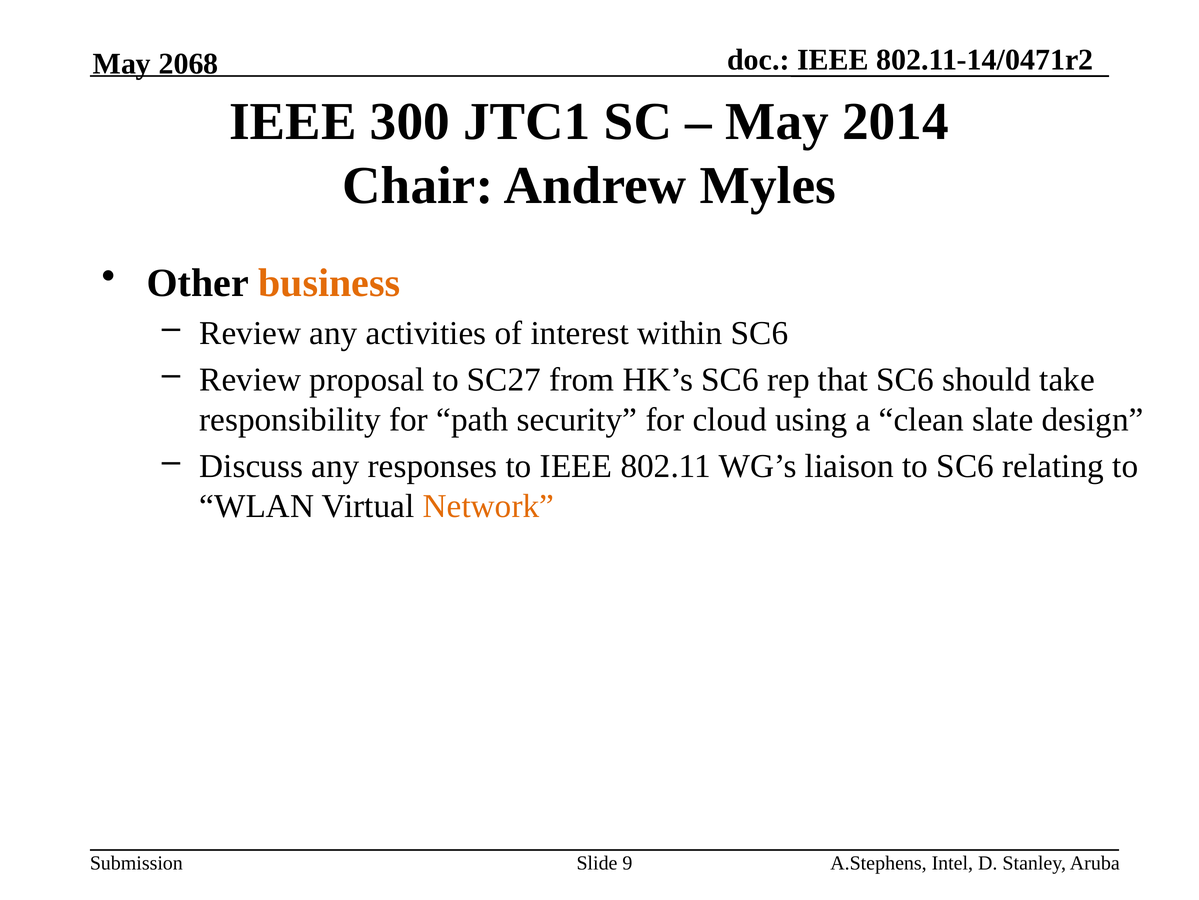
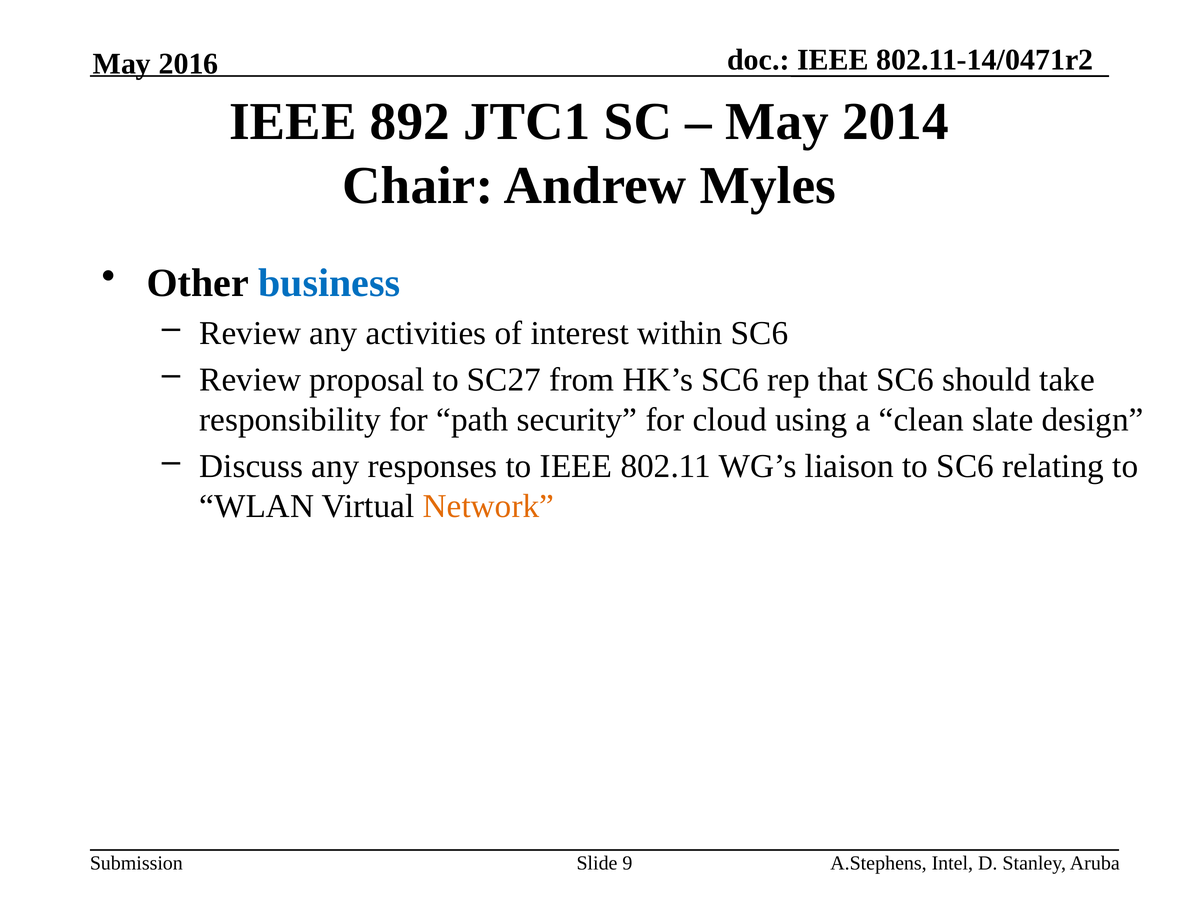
2068: 2068 -> 2016
300: 300 -> 892
business colour: orange -> blue
